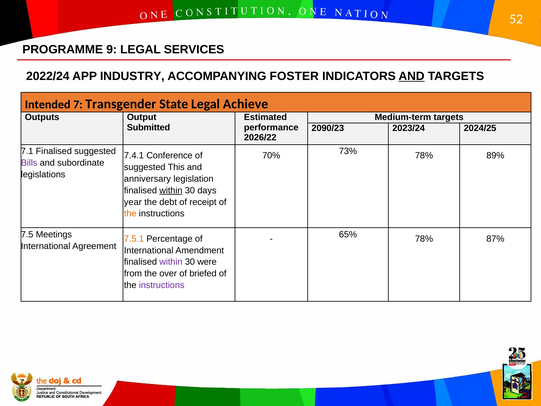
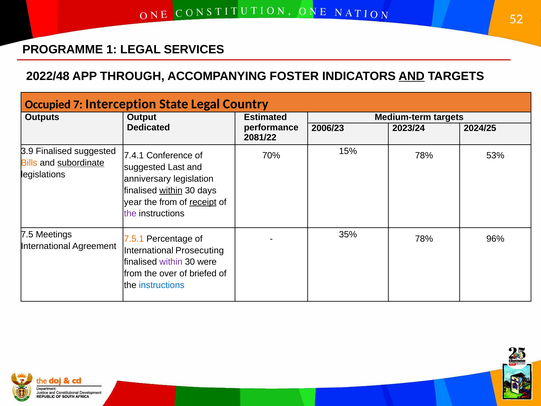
9: 9 -> 1
2022/24: 2022/24 -> 2022/48
INDUSTRY: INDUSTRY -> THROUGH
Intended: Intended -> Occupied
Transgender: Transgender -> Interception
Achieve: Achieve -> Country
Submitted: Submitted -> Dedicated
2090/23: 2090/23 -> 2006/23
2026/22: 2026/22 -> 2081/22
7.1: 7.1 -> 3.9
73%: 73% -> 15%
89%: 89% -> 53%
Bills colour: purple -> orange
subordinate underline: none -> present
This: This -> Last
the debt: debt -> from
receipt underline: none -> present
the at (130, 214) colour: orange -> purple
65%: 65% -> 35%
87%: 87% -> 96%
Amendment: Amendment -> Prosecuting
instructions at (162, 285) colour: purple -> blue
